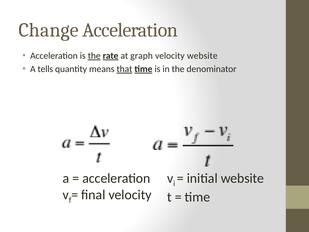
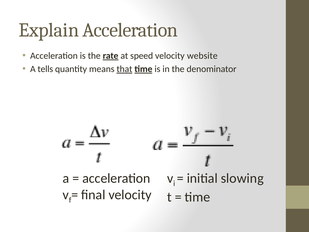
Change: Change -> Explain
the at (94, 56) underline: present -> none
graph: graph -> speed
initial website: website -> slowing
